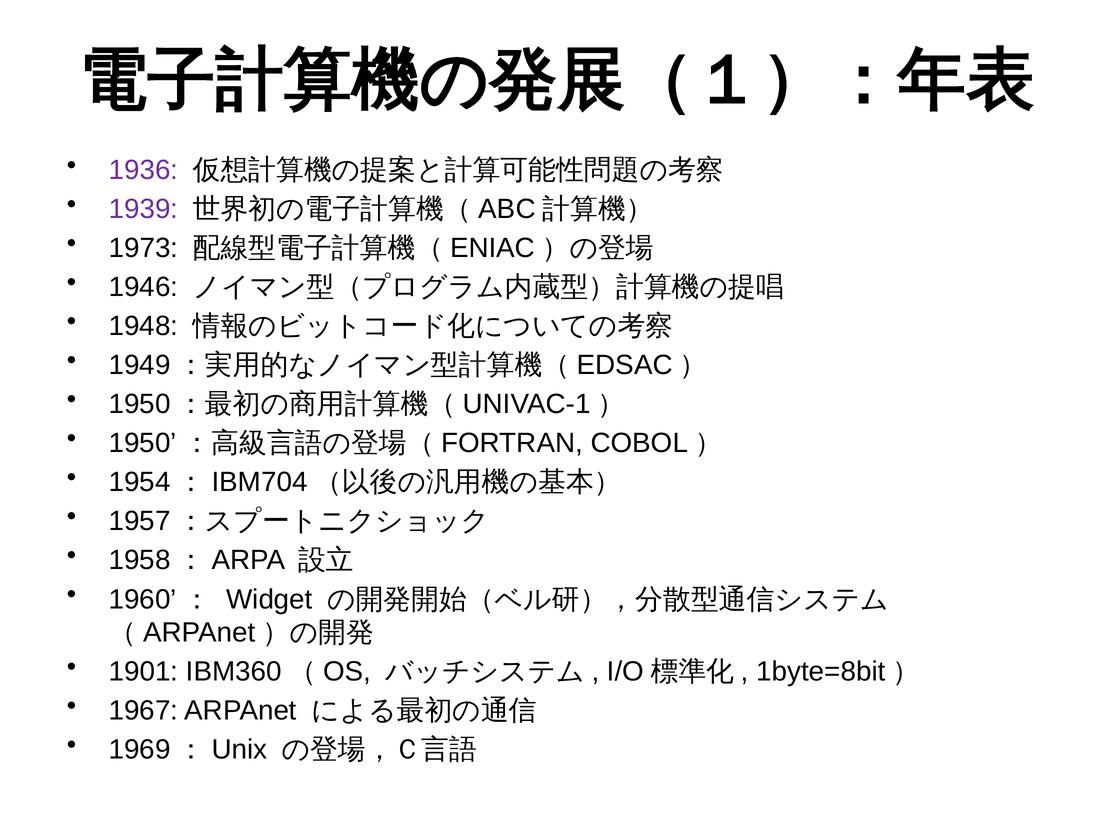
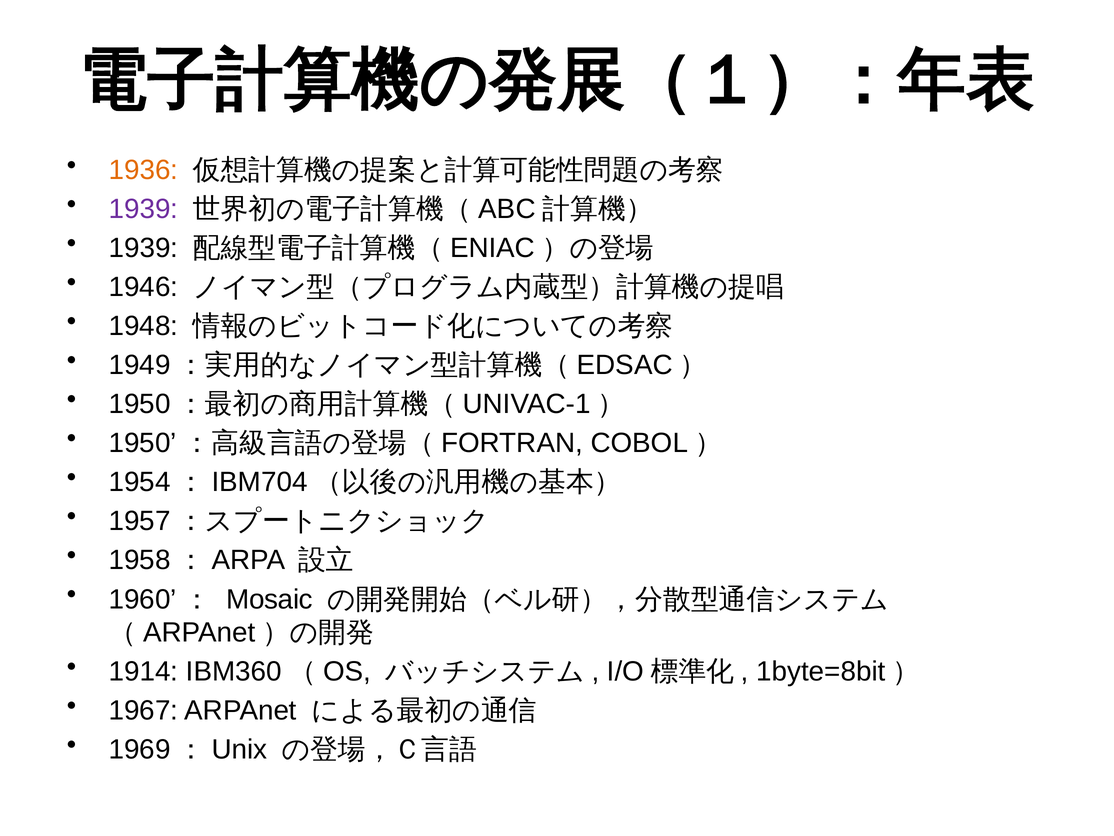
1936 colour: purple -> orange
1973 at (143, 248): 1973 -> 1939
Widget: Widget -> Mosaic
1901: 1901 -> 1914
